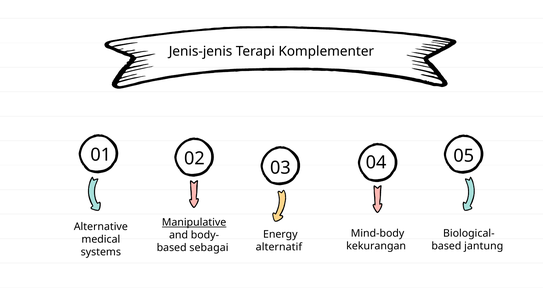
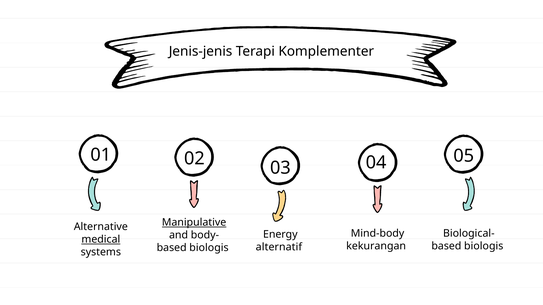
medical underline: none -> present
jantung at (484, 246): jantung -> biologis
sebagai at (209, 248): sebagai -> biologis
